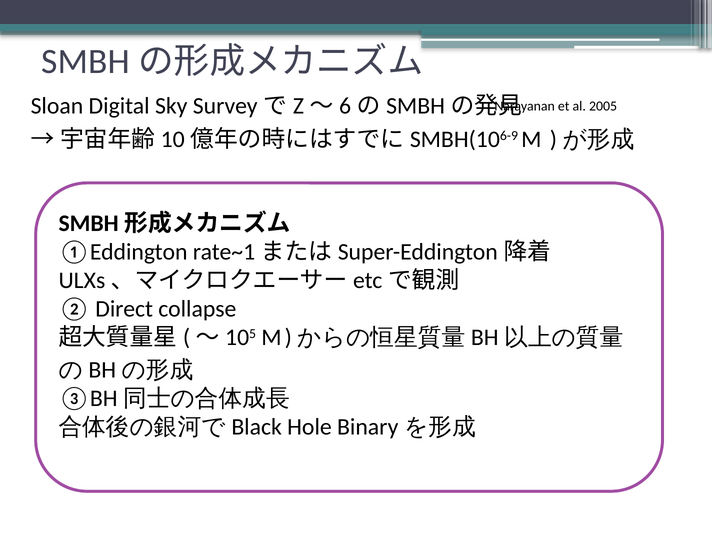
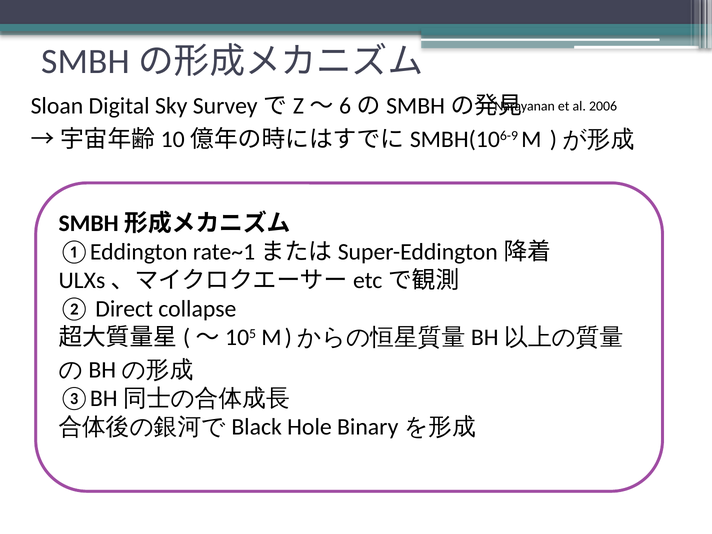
2005: 2005 -> 2006
